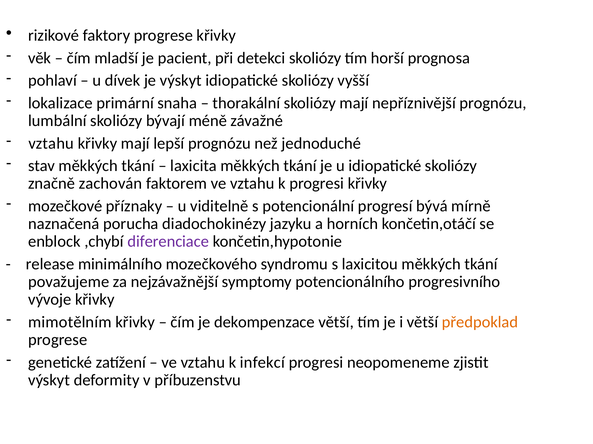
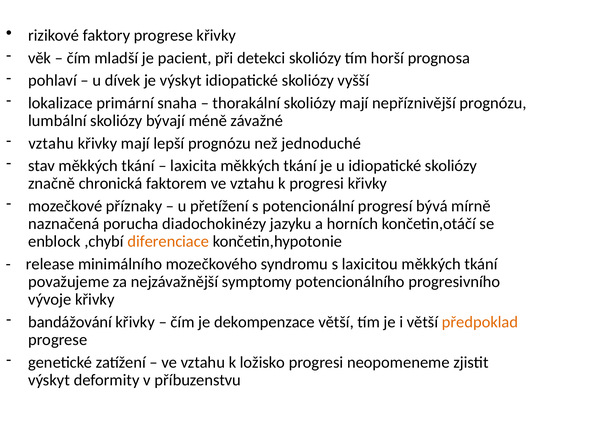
zachován: zachován -> chronická
viditelně: viditelně -> přetížení
diferenciace colour: purple -> orange
mimotělním: mimotělním -> bandážování
infekcí: infekcí -> ložisko
